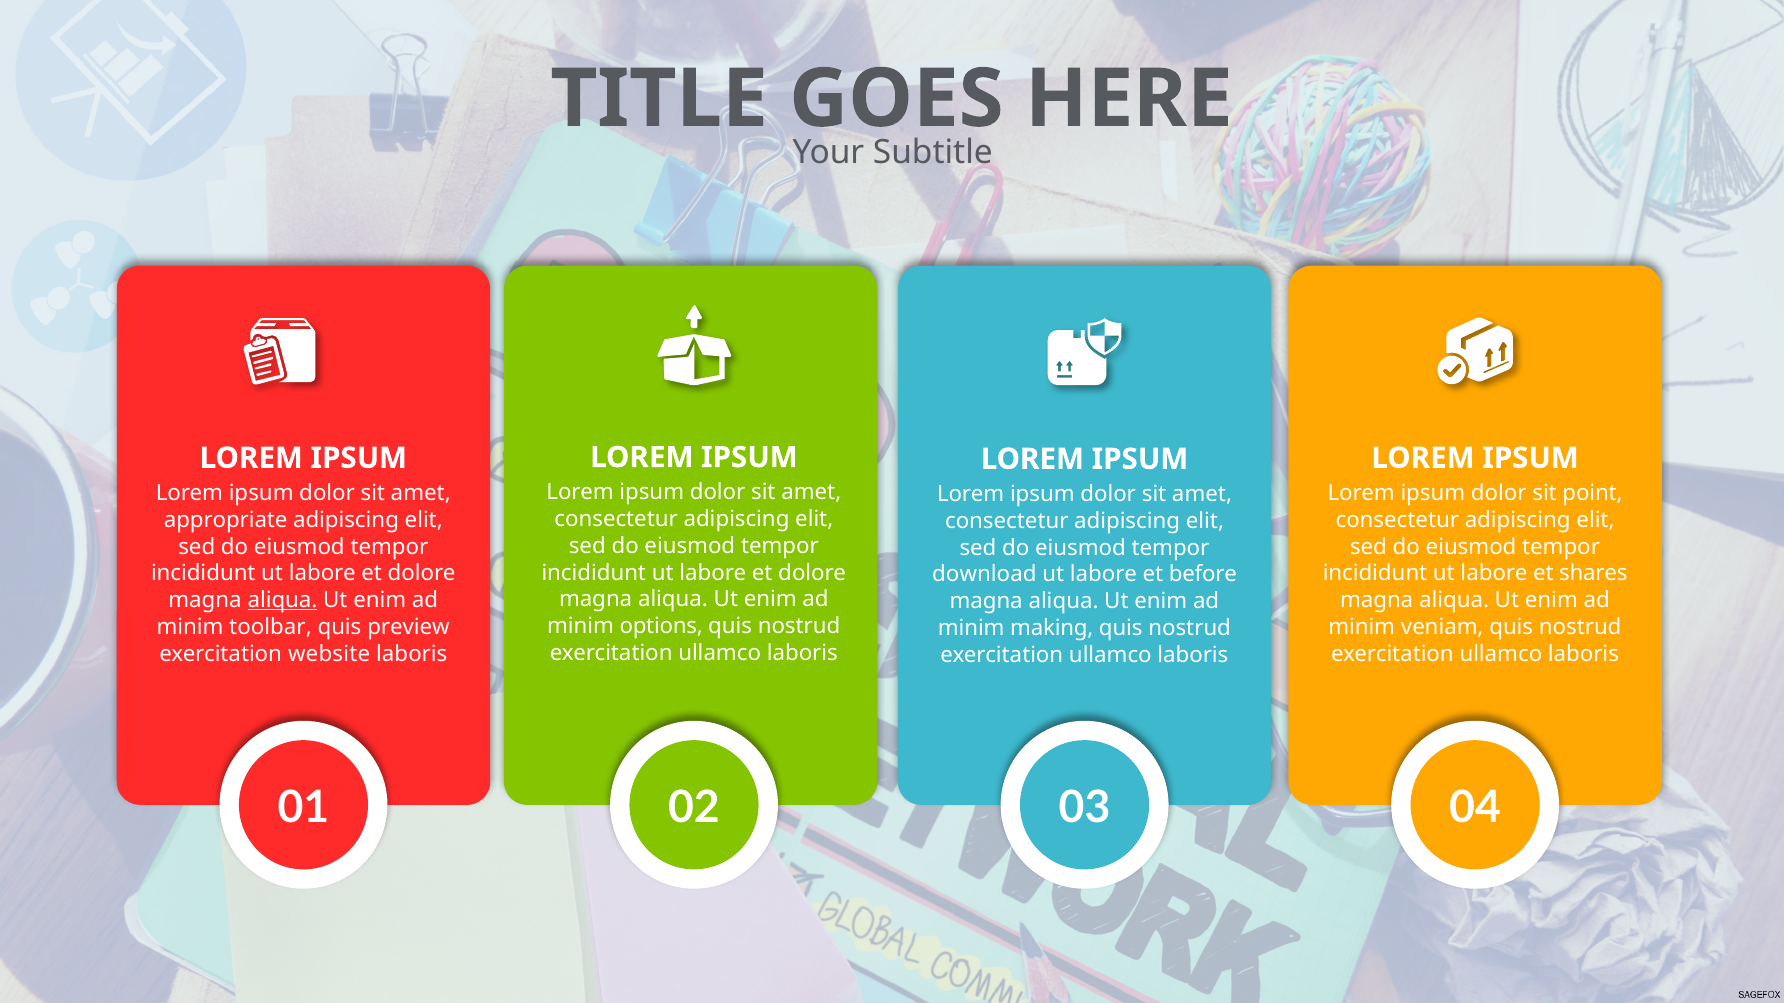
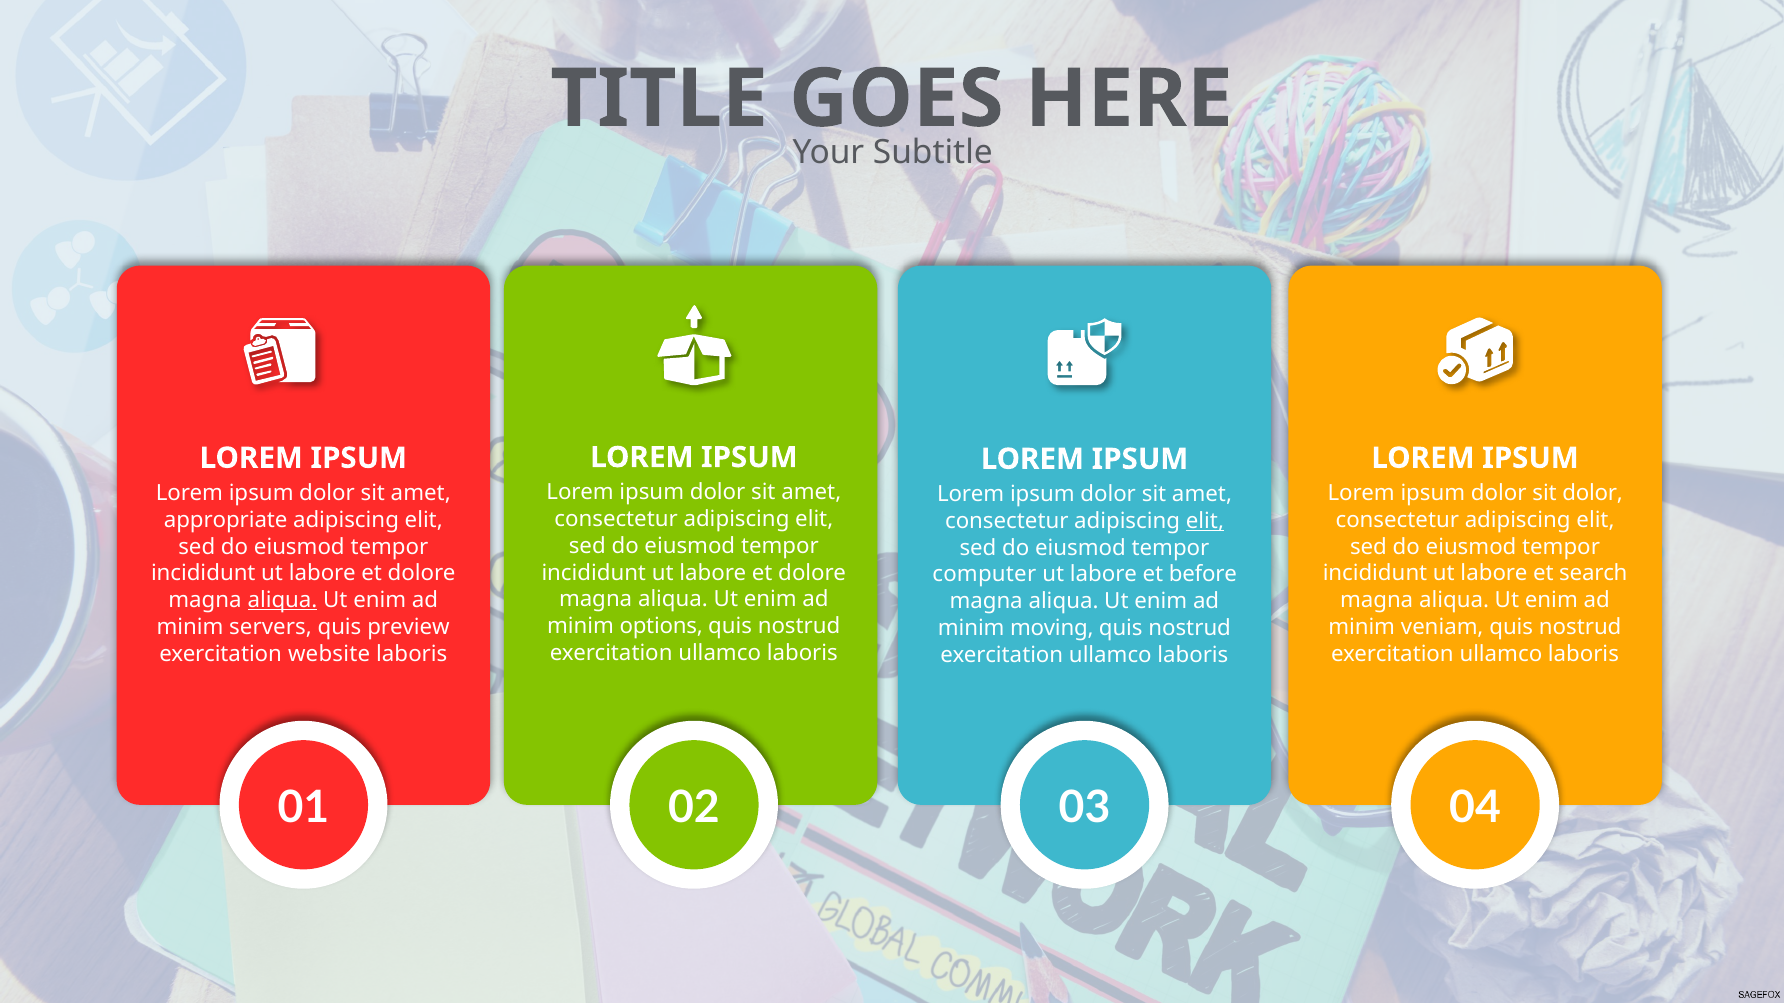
sit point: point -> dolor
elit at (1205, 521) underline: none -> present
shares: shares -> search
download: download -> computer
toolbar: toolbar -> servers
making: making -> moving
